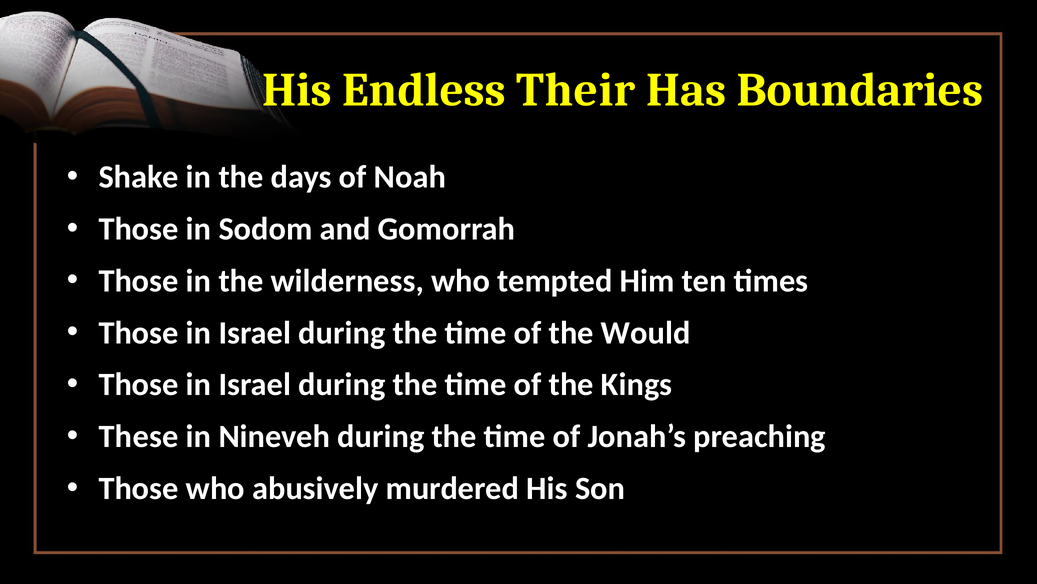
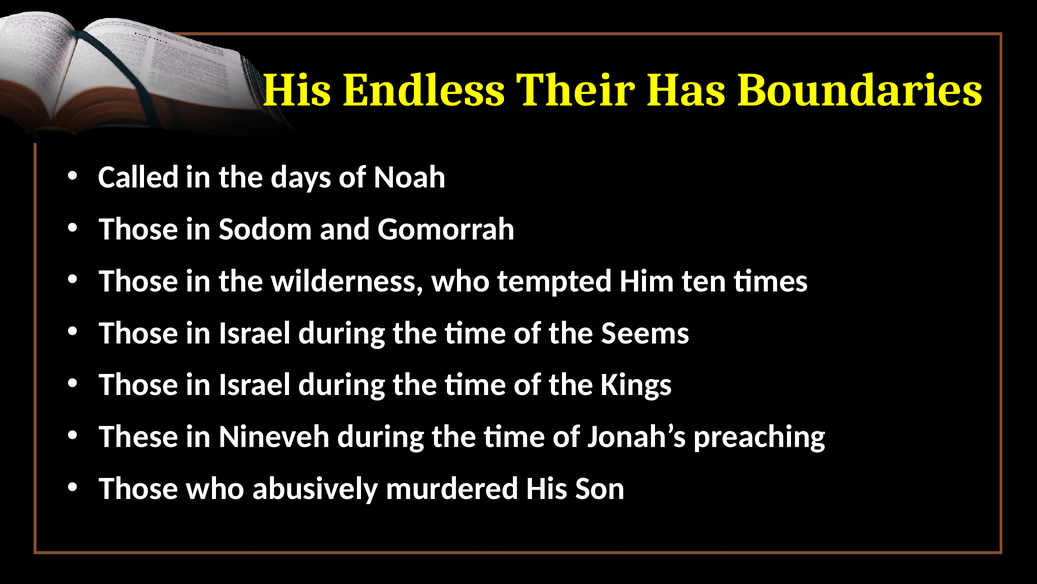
Shake: Shake -> Called
Would: Would -> Seems
